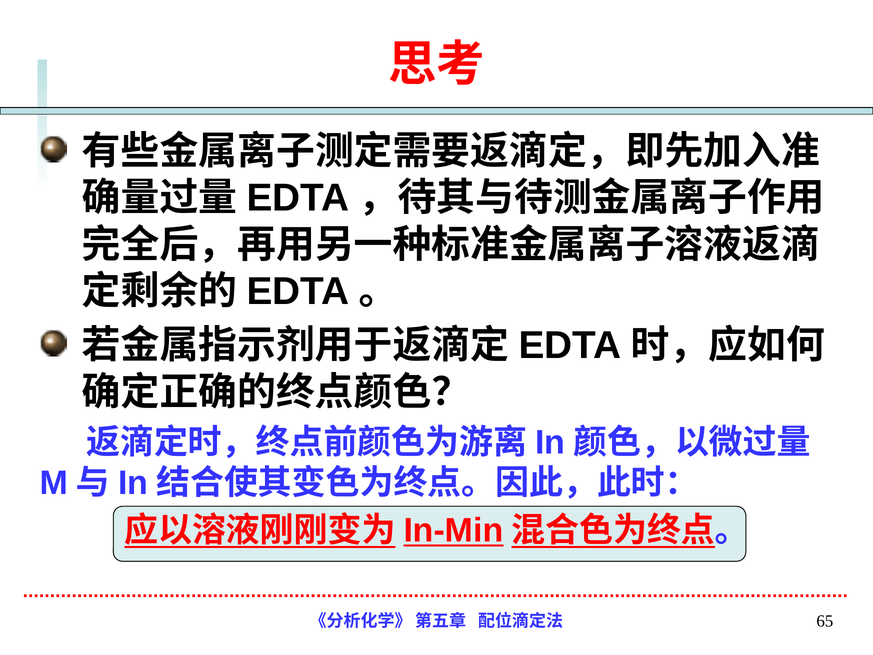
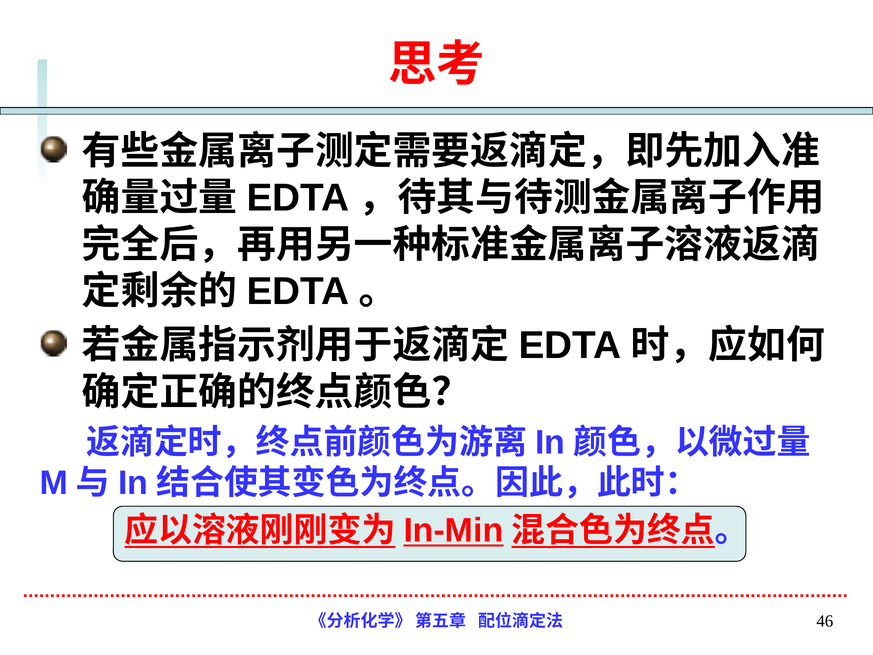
65: 65 -> 46
